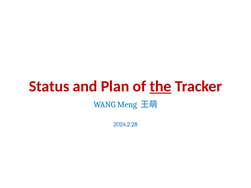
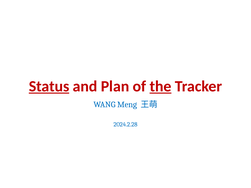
Status underline: none -> present
